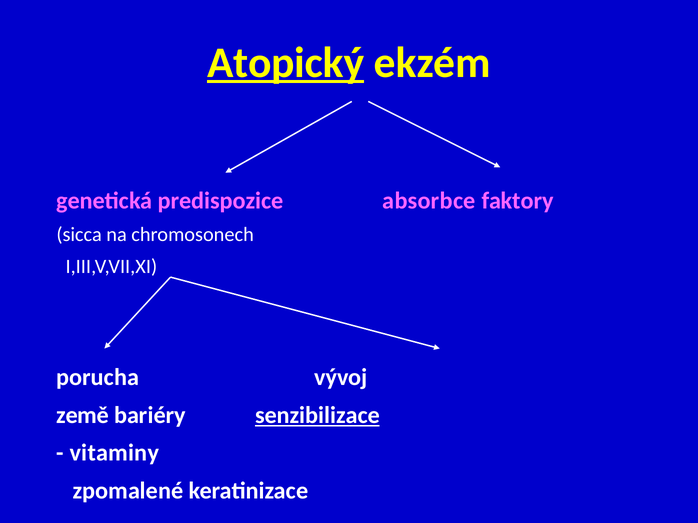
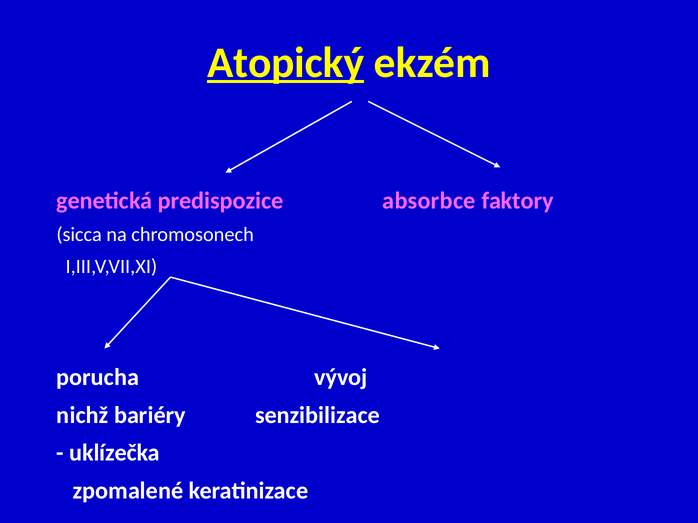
země: země -> nichž
senzibilizace underline: present -> none
vitaminy: vitaminy -> uklízečka
